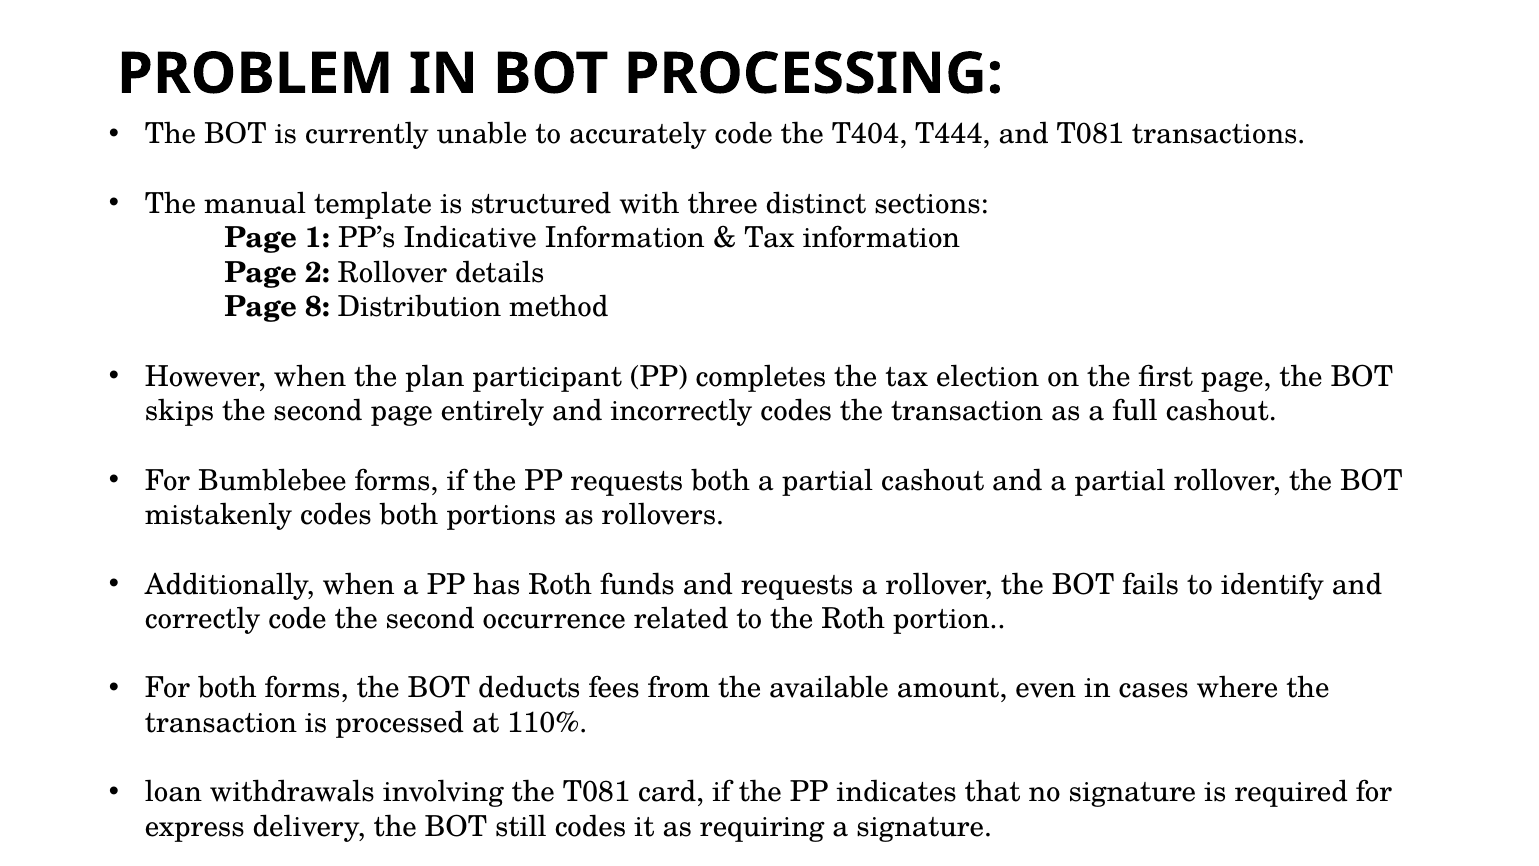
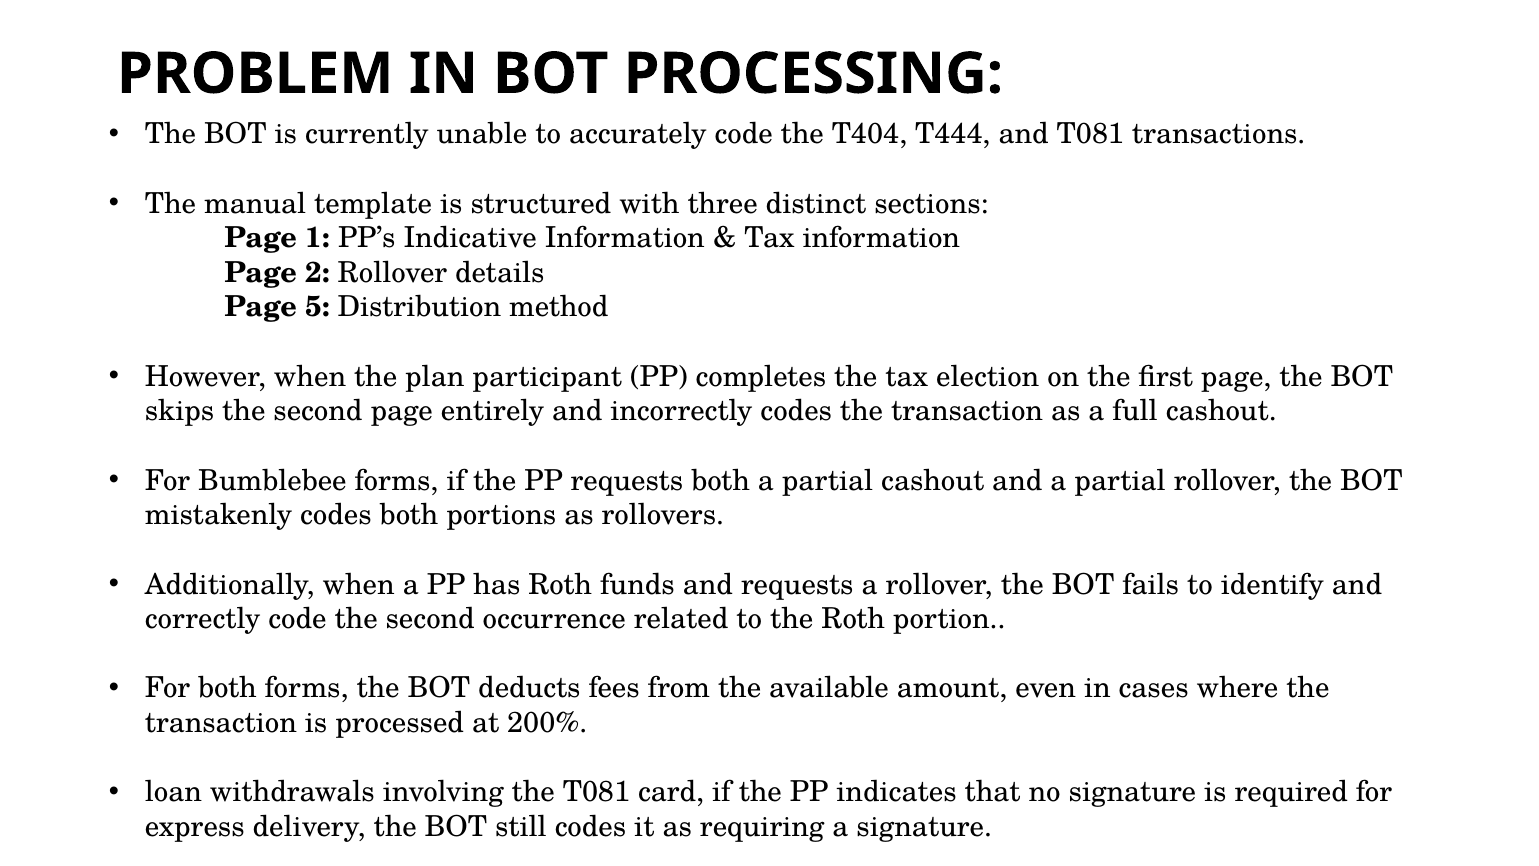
8: 8 -> 5
110%: 110% -> 200%
